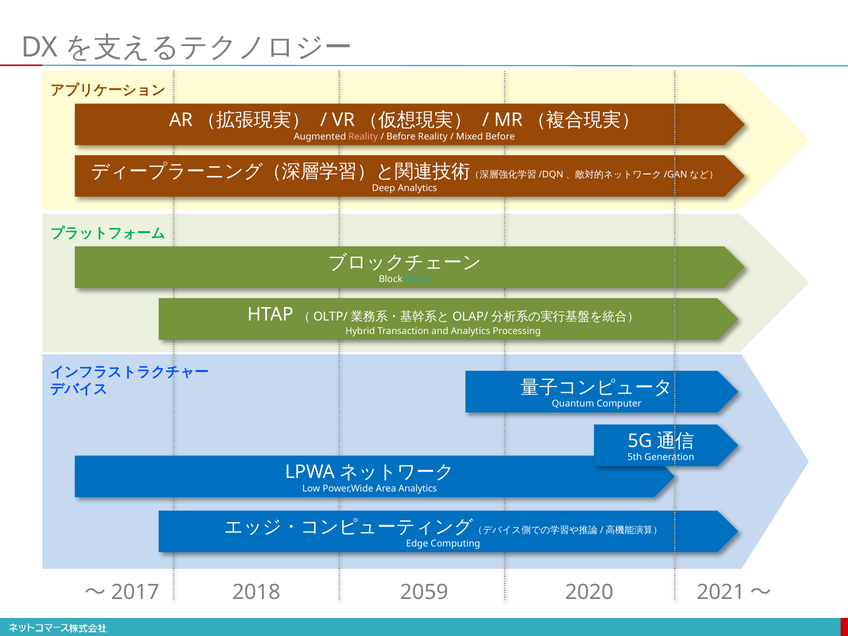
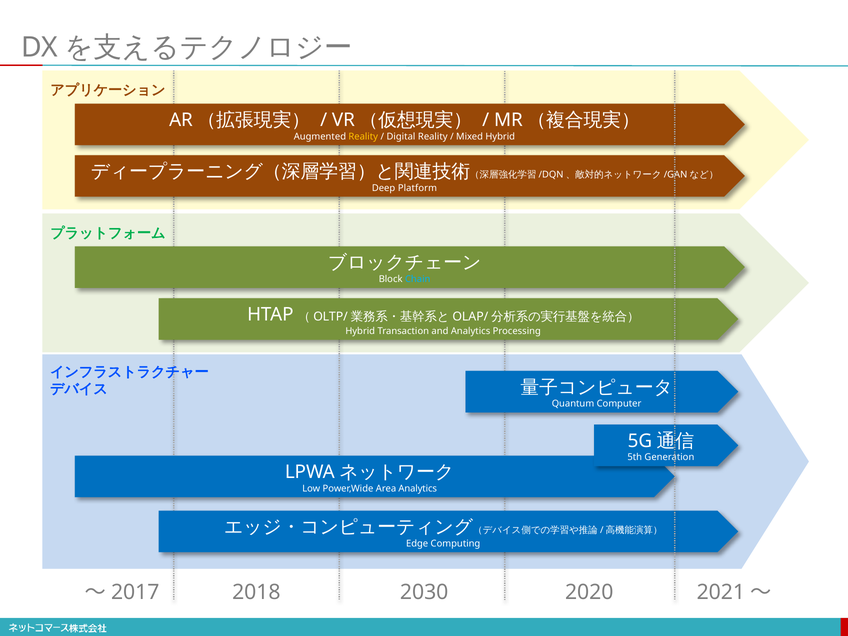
Reality at (363, 136) colour: pink -> yellow
Before at (401, 136): Before -> Digital
Mixed Before: Before -> Hybrid
Deep Analytics: Analytics -> Platform
2059: 2059 -> 2030
